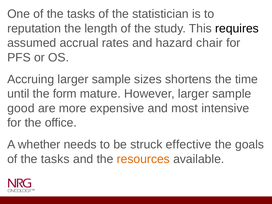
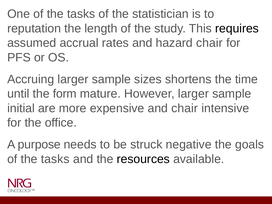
good: good -> initial
and most: most -> chair
whether: whether -> purpose
effective: effective -> negative
resources colour: orange -> black
